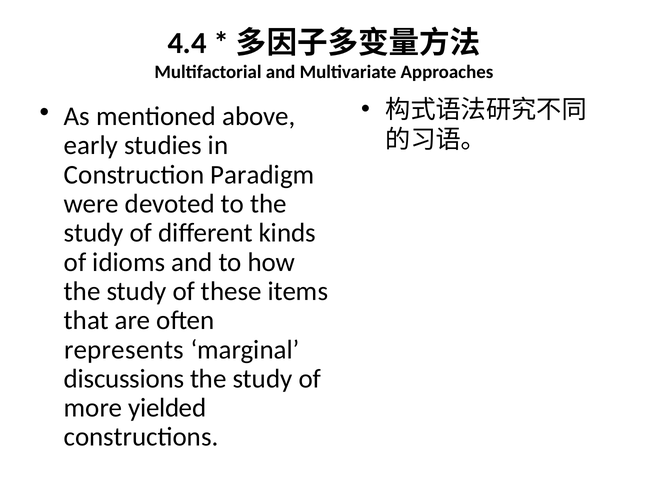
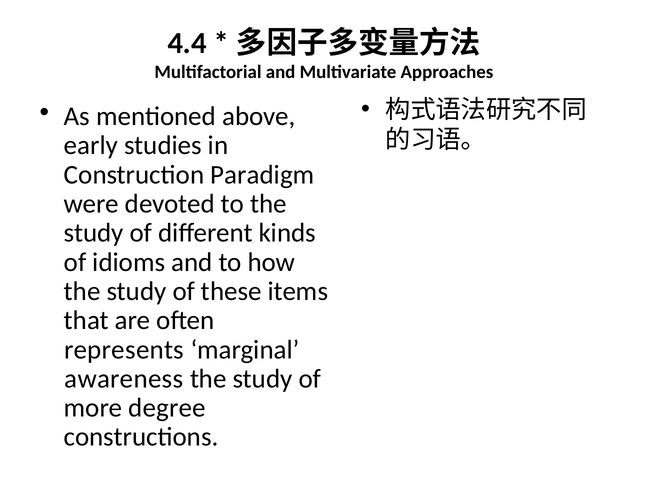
discussions: discussions -> awareness
yielded: yielded -> degree
